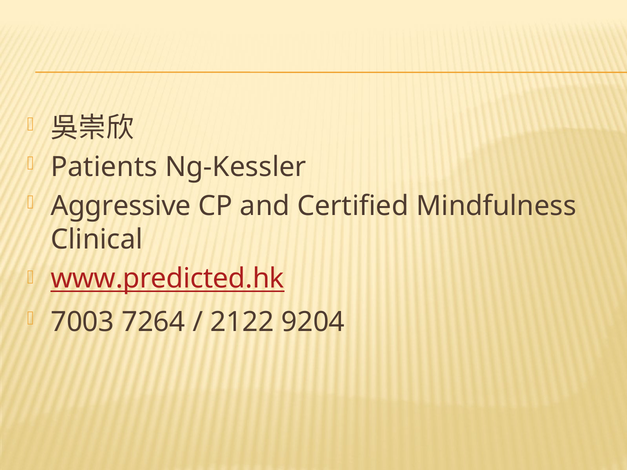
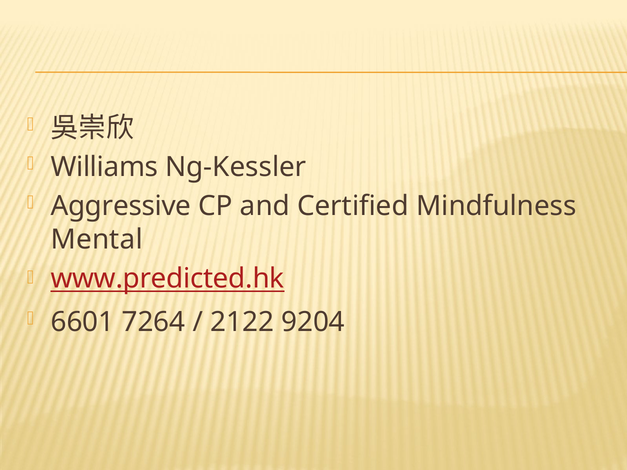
Patients: Patients -> Williams
Clinical: Clinical -> Mental
7003: 7003 -> 6601
